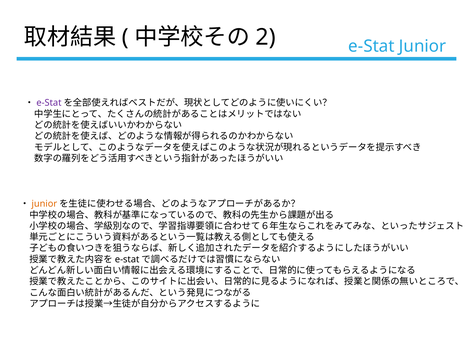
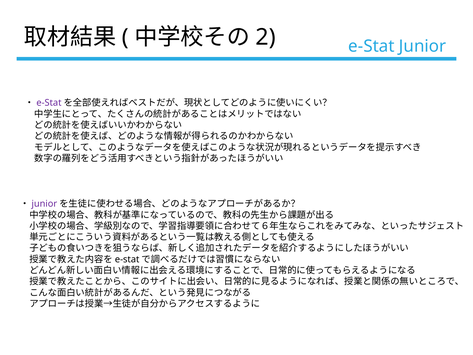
junior at (44, 204) colour: orange -> purple
